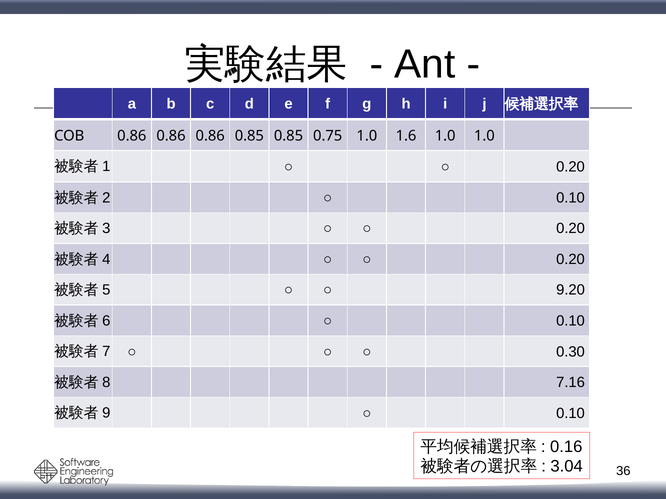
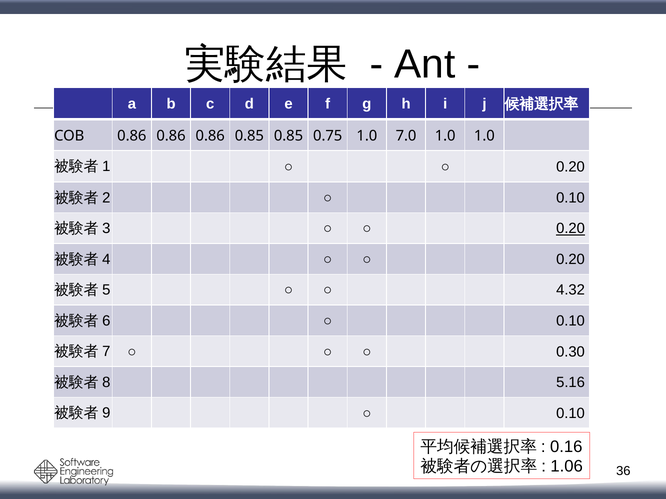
1.6: 1.6 -> 7.0
0.20 at (571, 229) underline: none -> present
9.20: 9.20 -> 4.32
7.16: 7.16 -> 5.16
3.04: 3.04 -> 1.06
